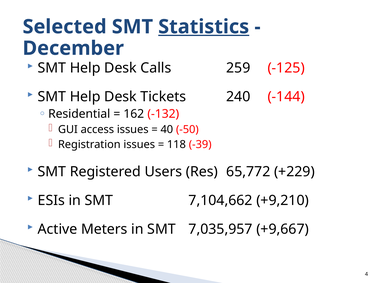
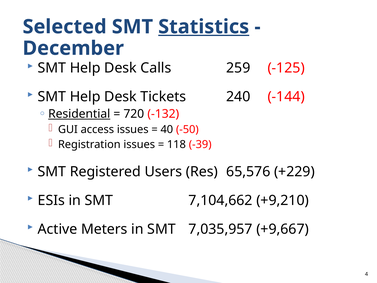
Residential underline: none -> present
162: 162 -> 720
65,772: 65,772 -> 65,576
